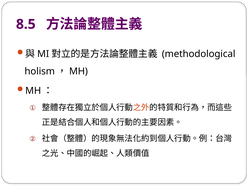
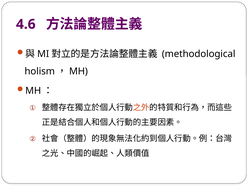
8.5: 8.5 -> 4.6
